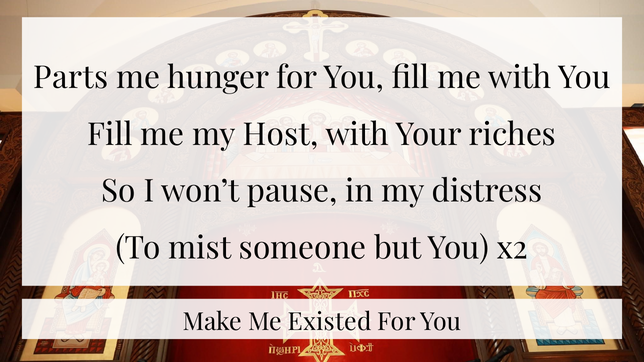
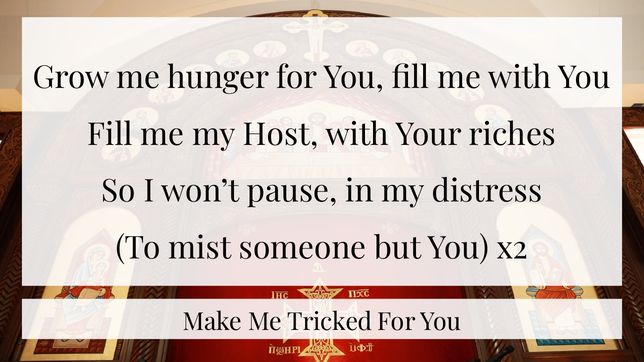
Parts: Parts -> Grow
Existed: Existed -> Tricked
